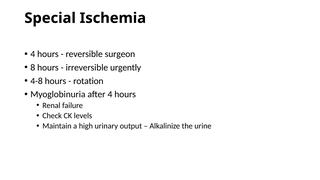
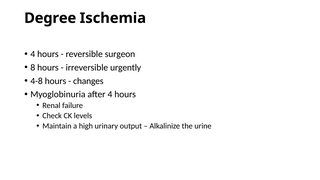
Special: Special -> Degree
rotation: rotation -> changes
